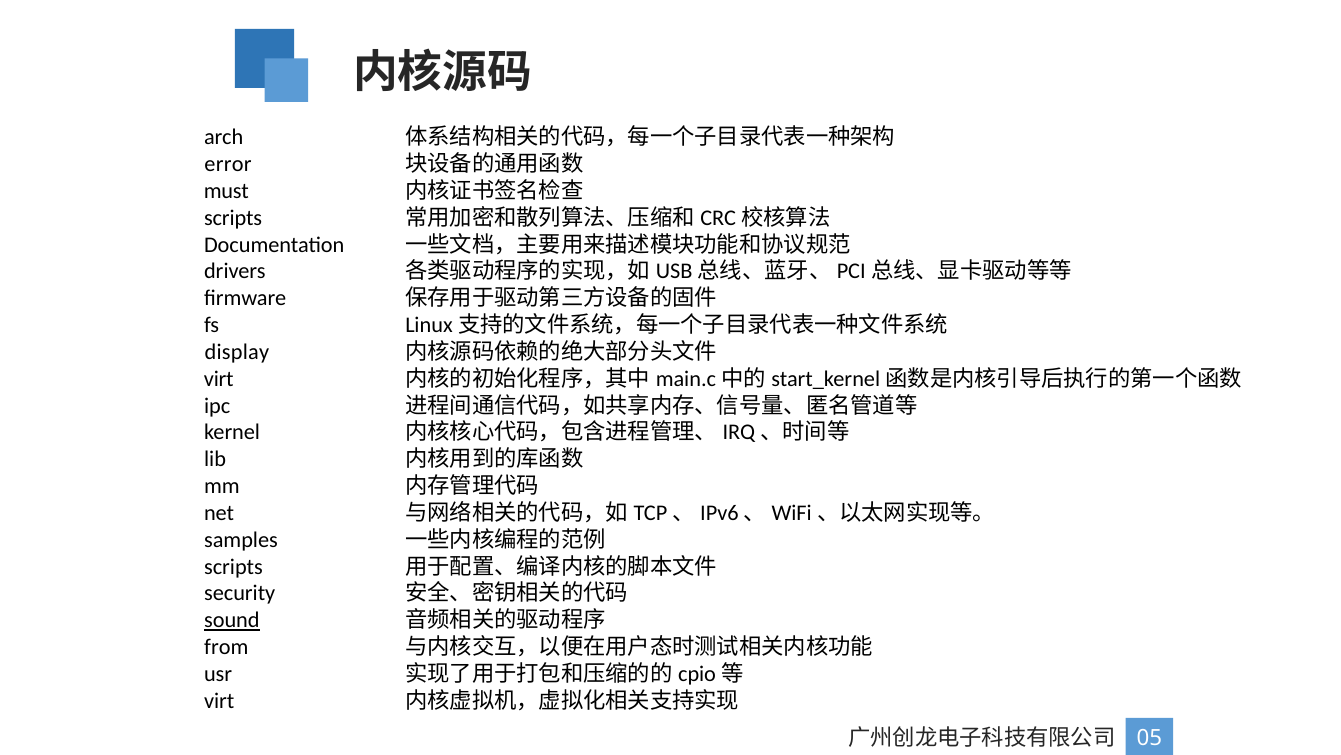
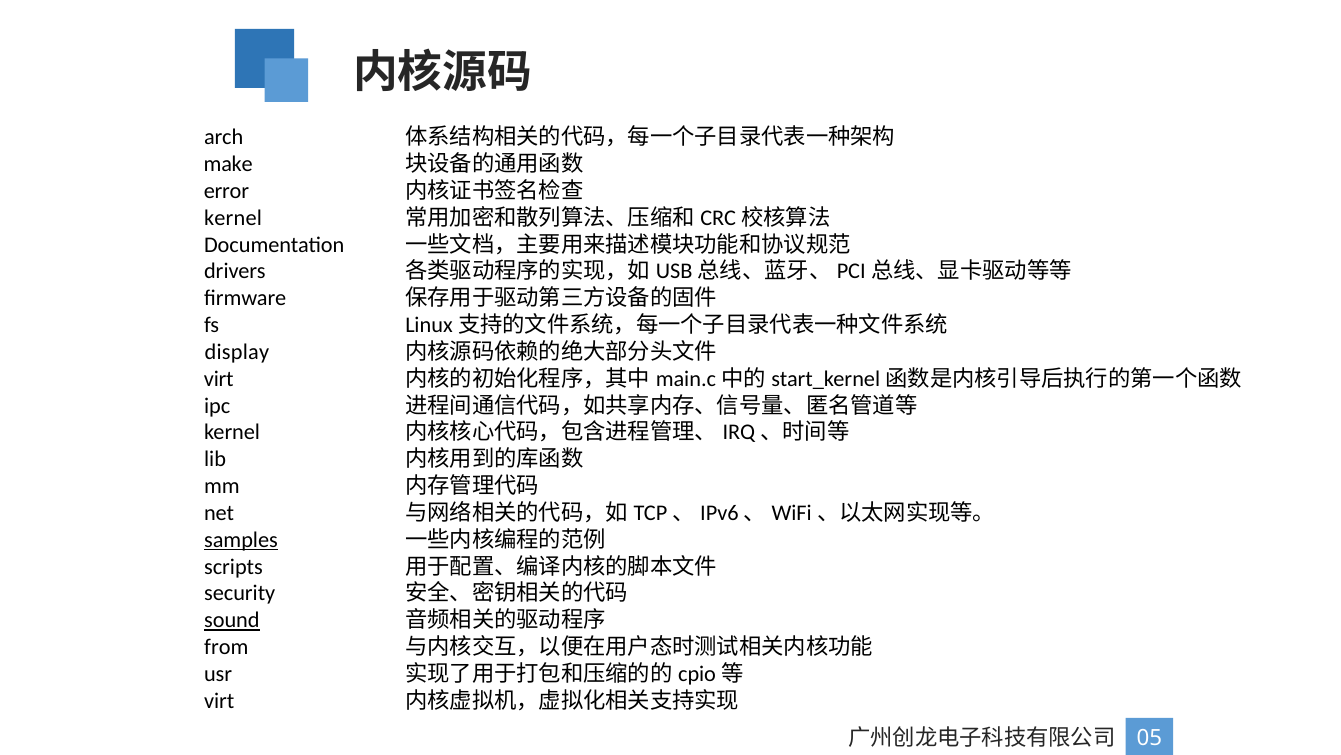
error: error -> make
must: must -> error
scripts at (233, 218): scripts -> kernel
samples underline: none -> present
